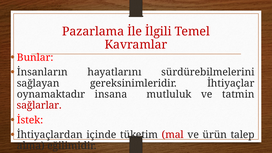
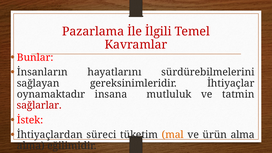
içinde: içinde -> süreci
mal colour: red -> orange
ürün talep: talep -> alma
